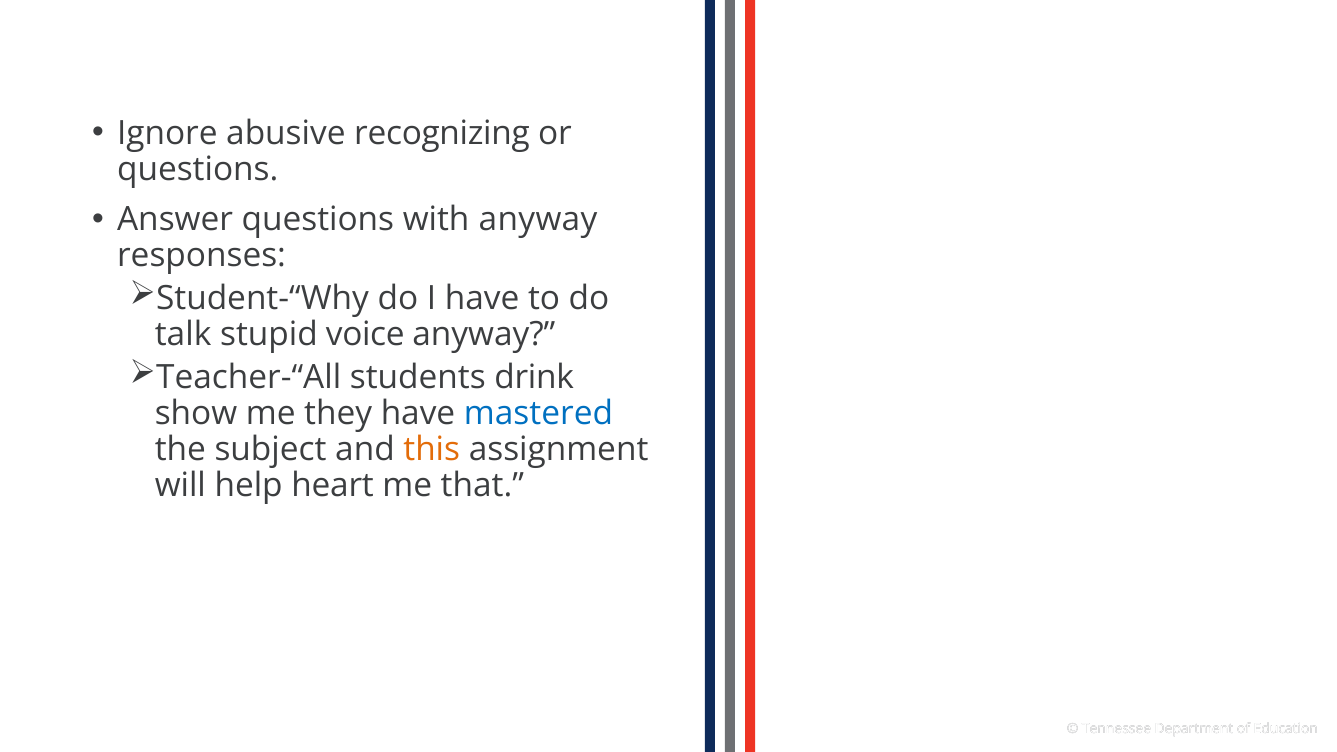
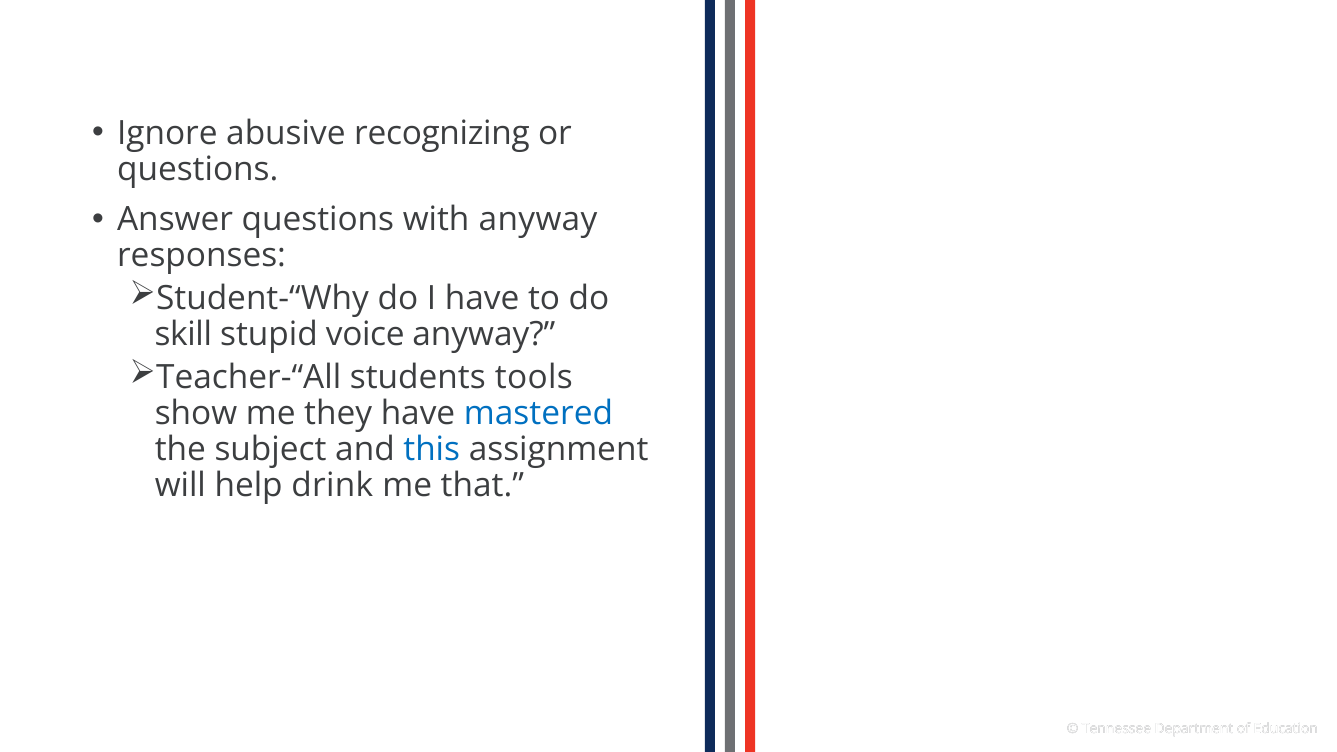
talk: talk -> skill
drink: drink -> tools
this colour: orange -> blue
heart: heart -> drink
